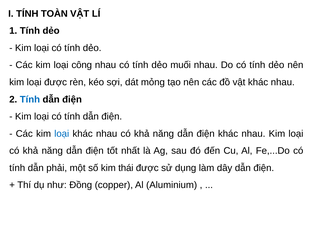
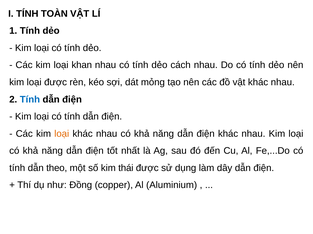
công: công -> khan
muối: muối -> cách
loại at (62, 134) colour: blue -> orange
phải: phải -> theo
